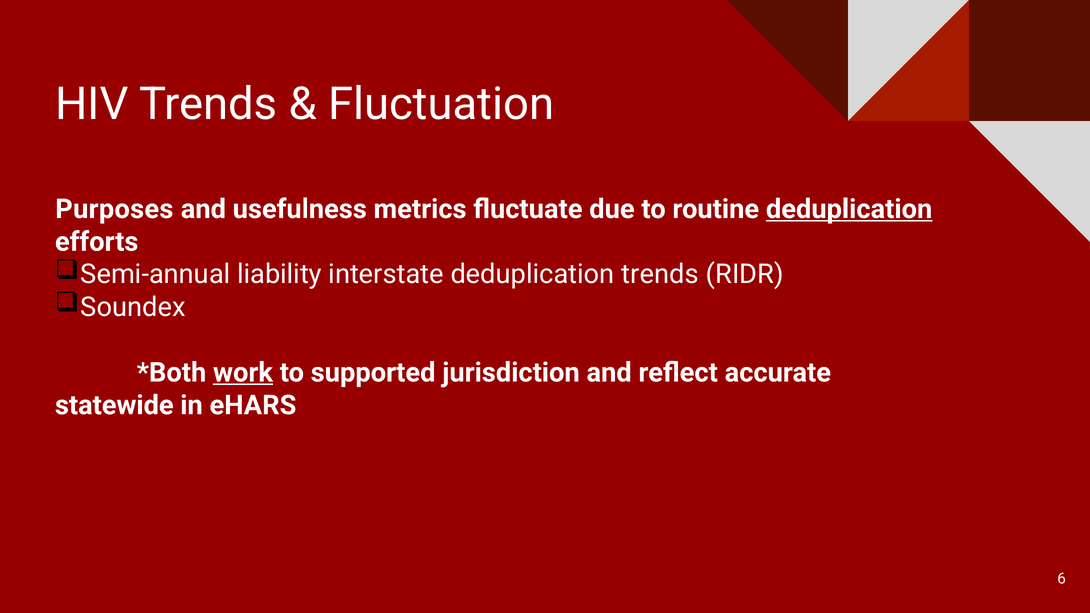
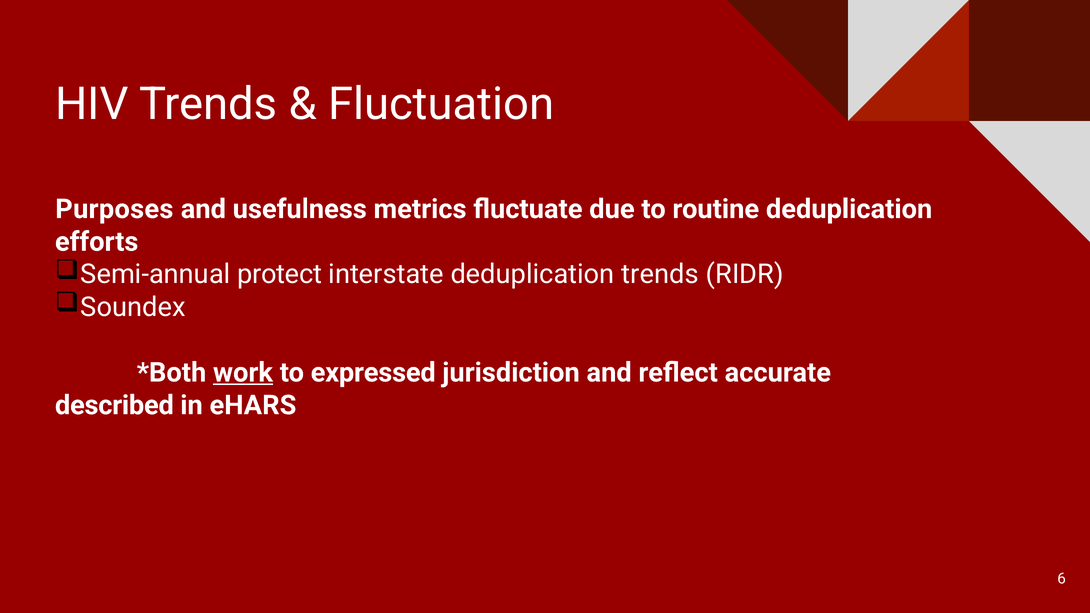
deduplication at (849, 209) underline: present -> none
liability: liability -> protect
supported: supported -> expressed
statewide: statewide -> described
